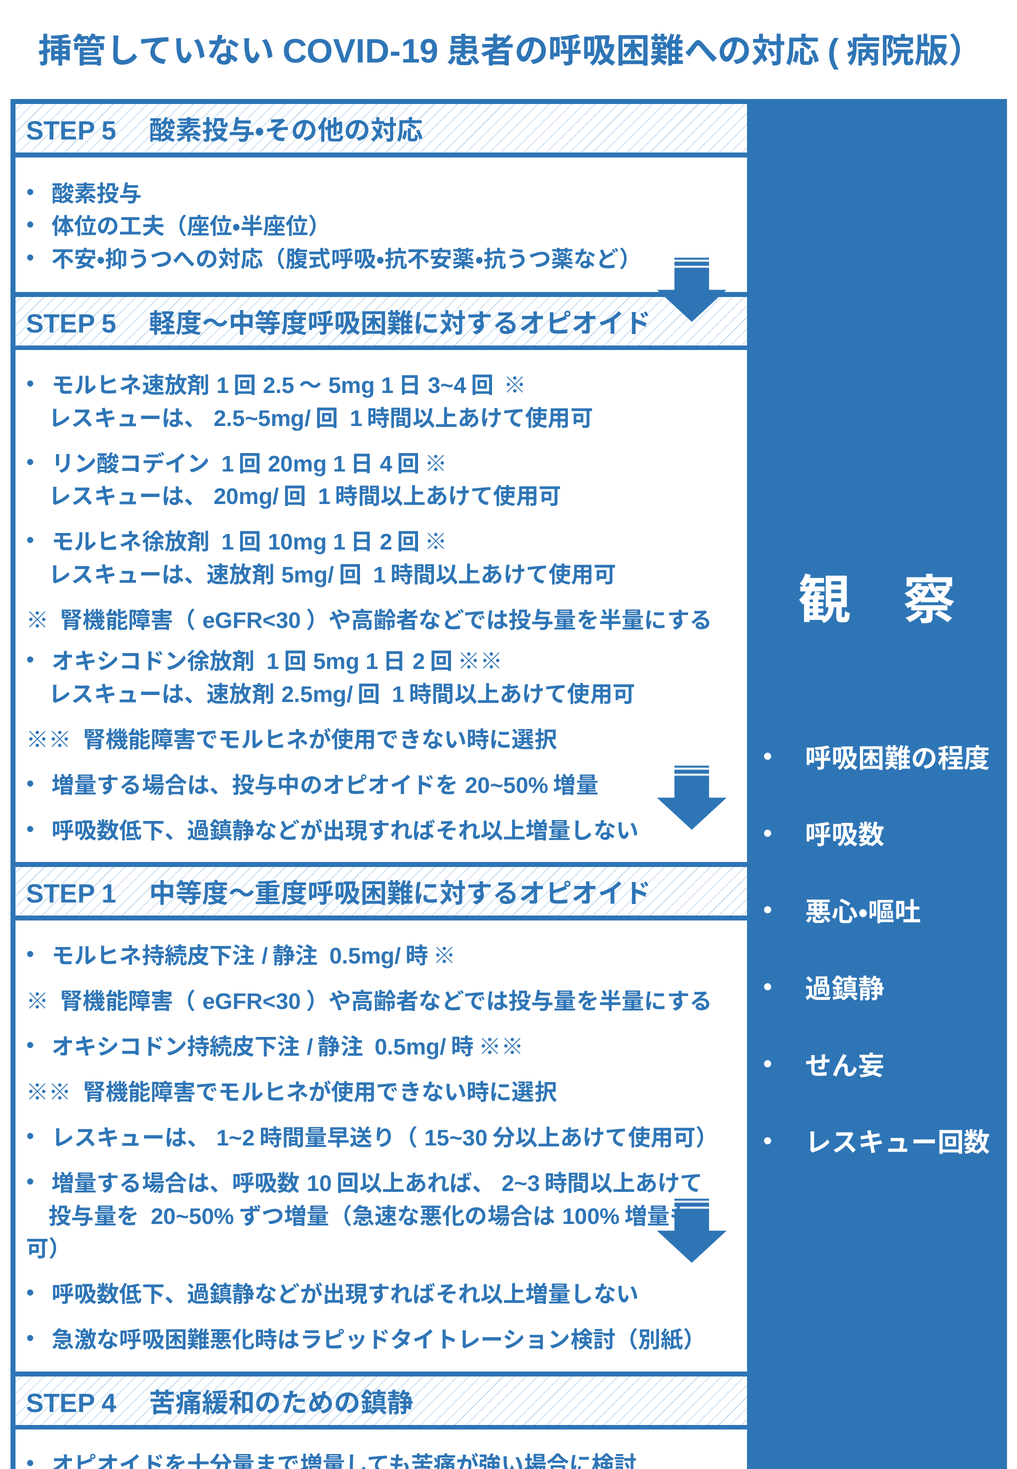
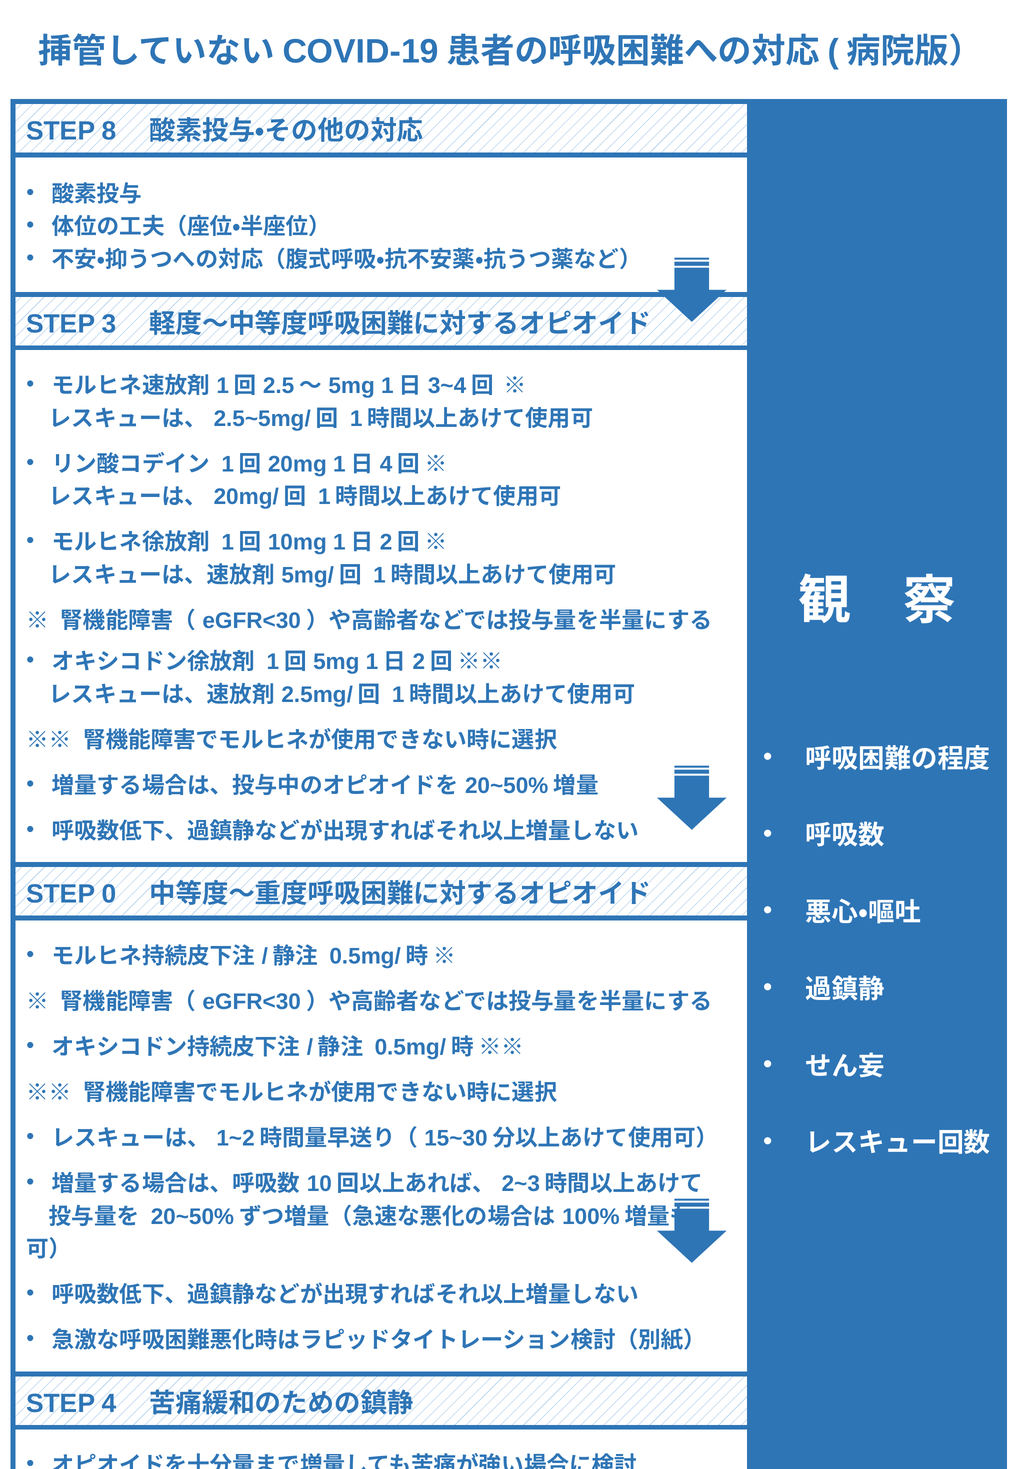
5 at (109, 131): 5 -> 8
5 at (109, 324): 5 -> 3
1: 1 -> 0
